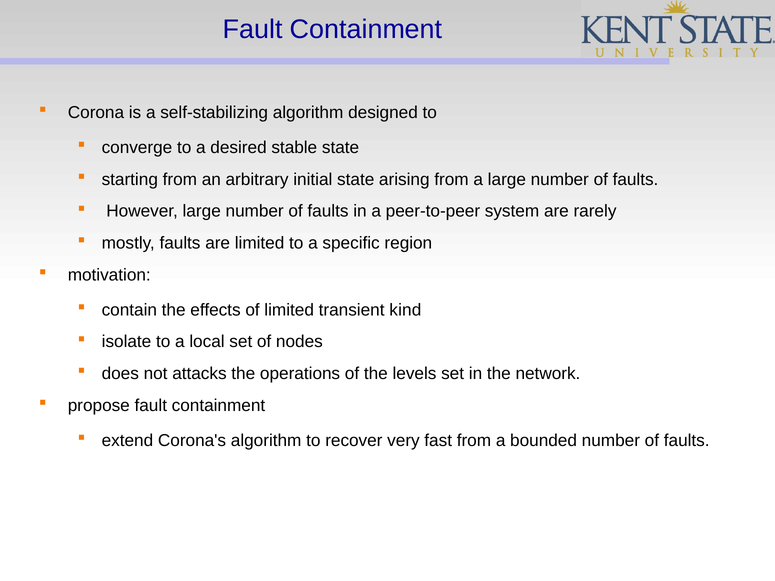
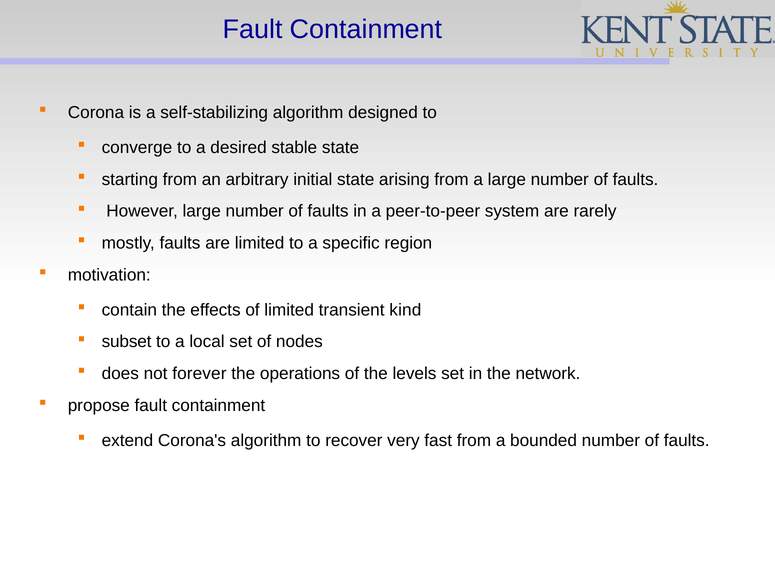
isolate: isolate -> subset
attacks: attacks -> forever
